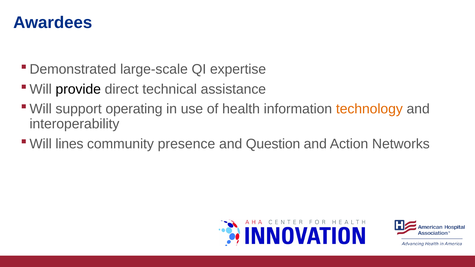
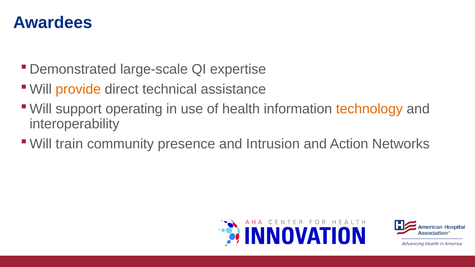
provide colour: black -> orange
lines: lines -> train
Question: Question -> Intrusion
